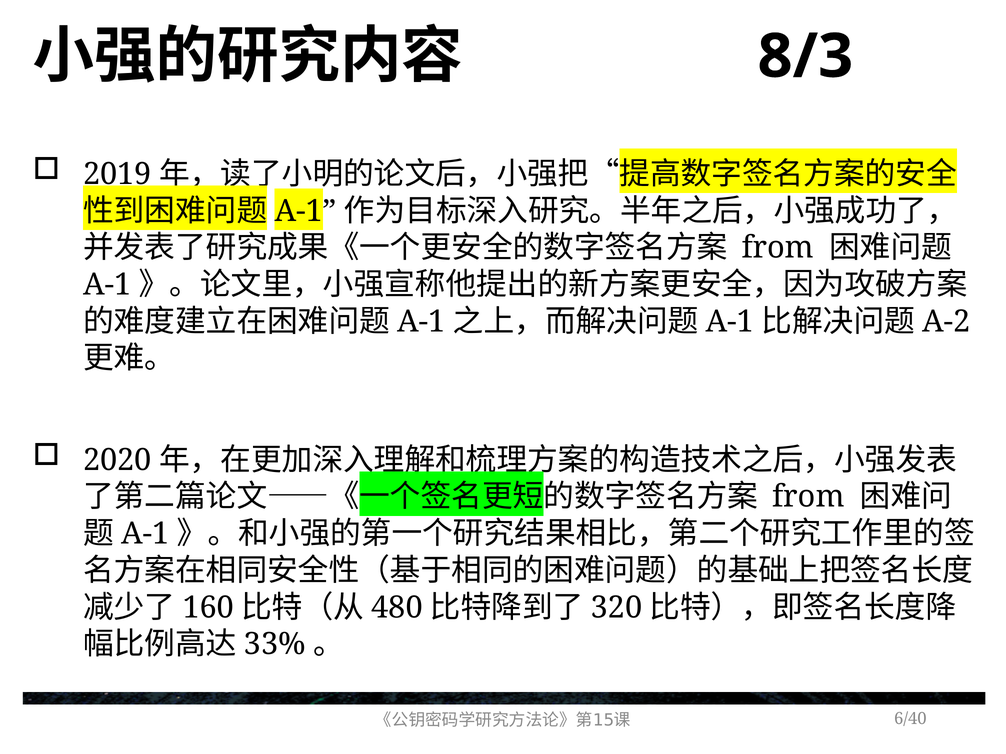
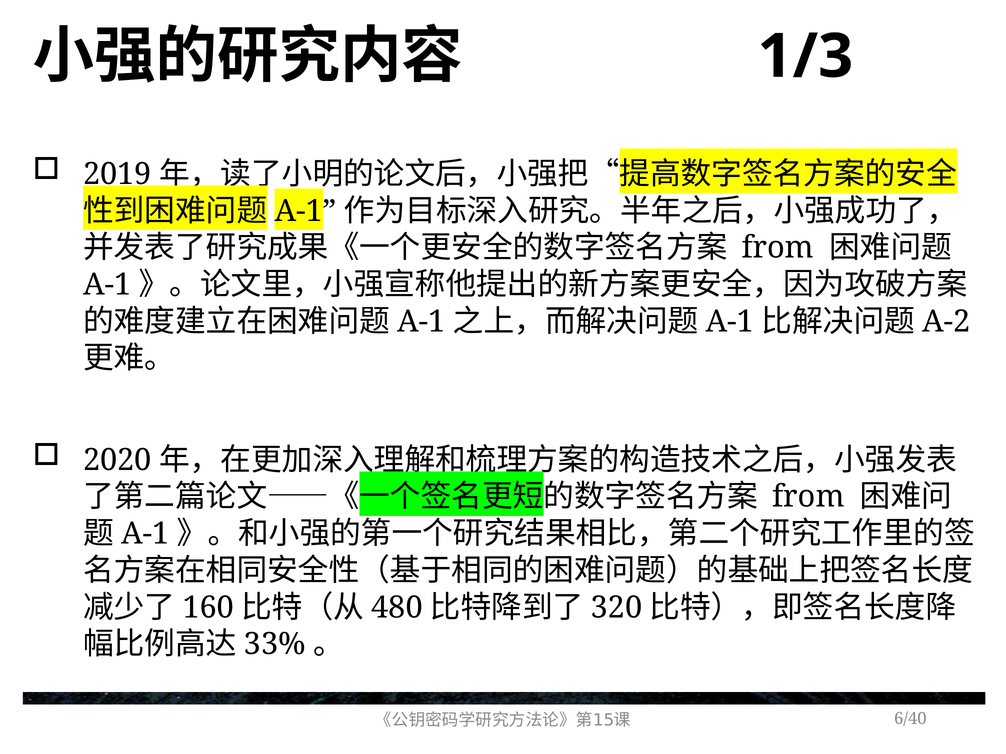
8/3: 8/3 -> 1/3
